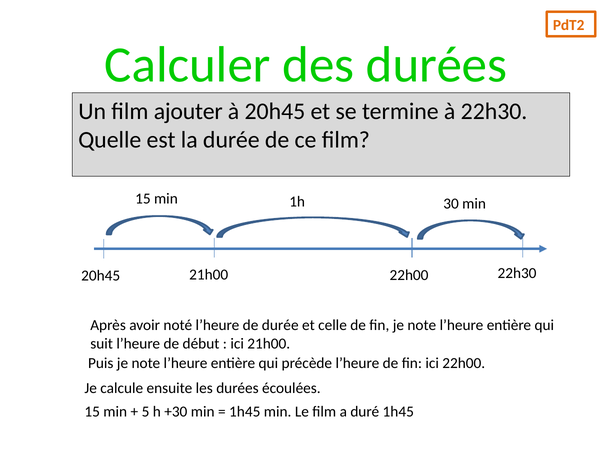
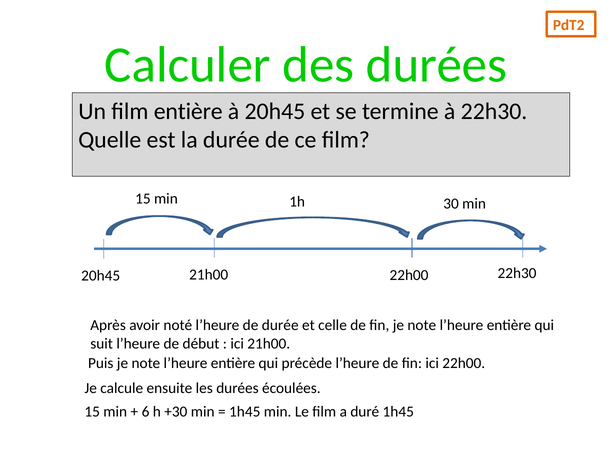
film ajouter: ajouter -> entière
5: 5 -> 6
